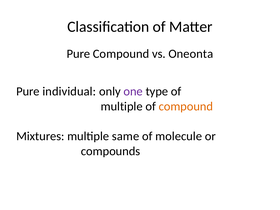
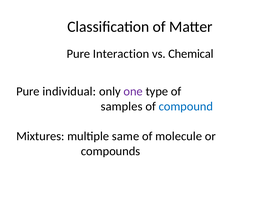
Pure Compound: Compound -> Interaction
Oneonta: Oneonta -> Chemical
multiple at (122, 106): multiple -> samples
compound at (186, 106) colour: orange -> blue
